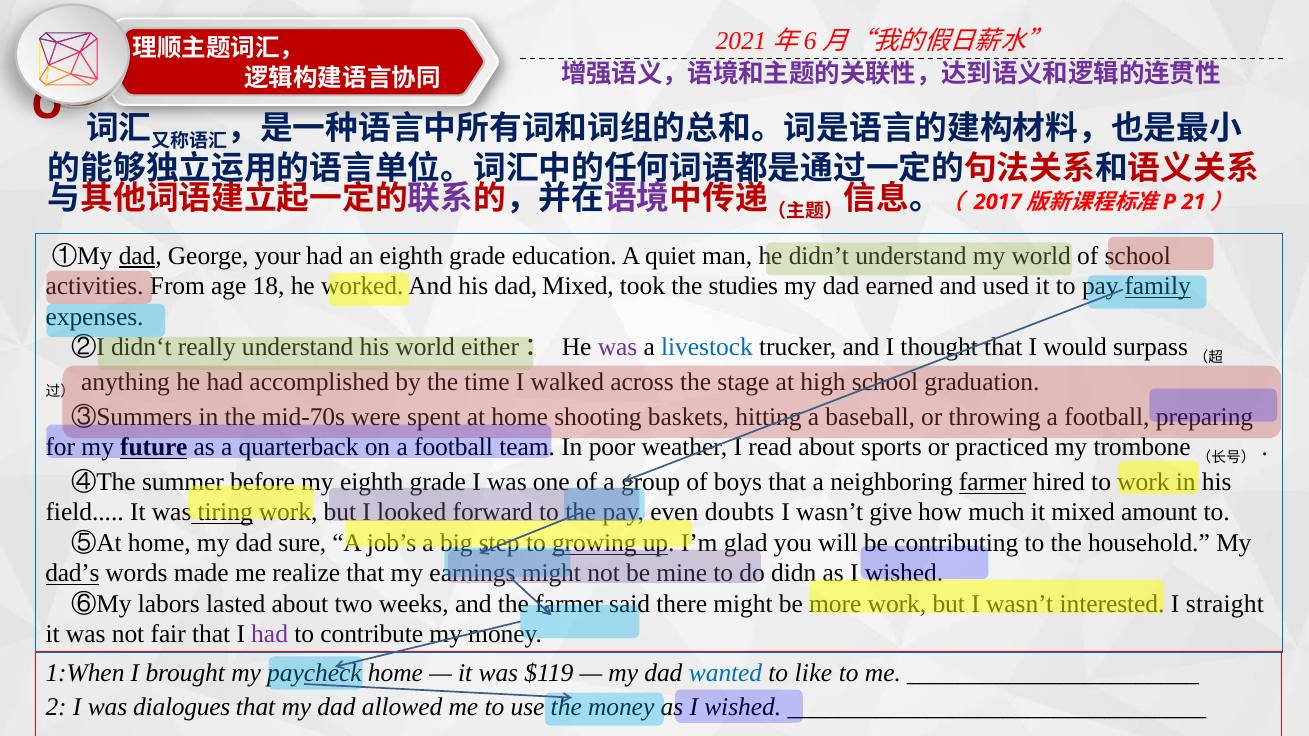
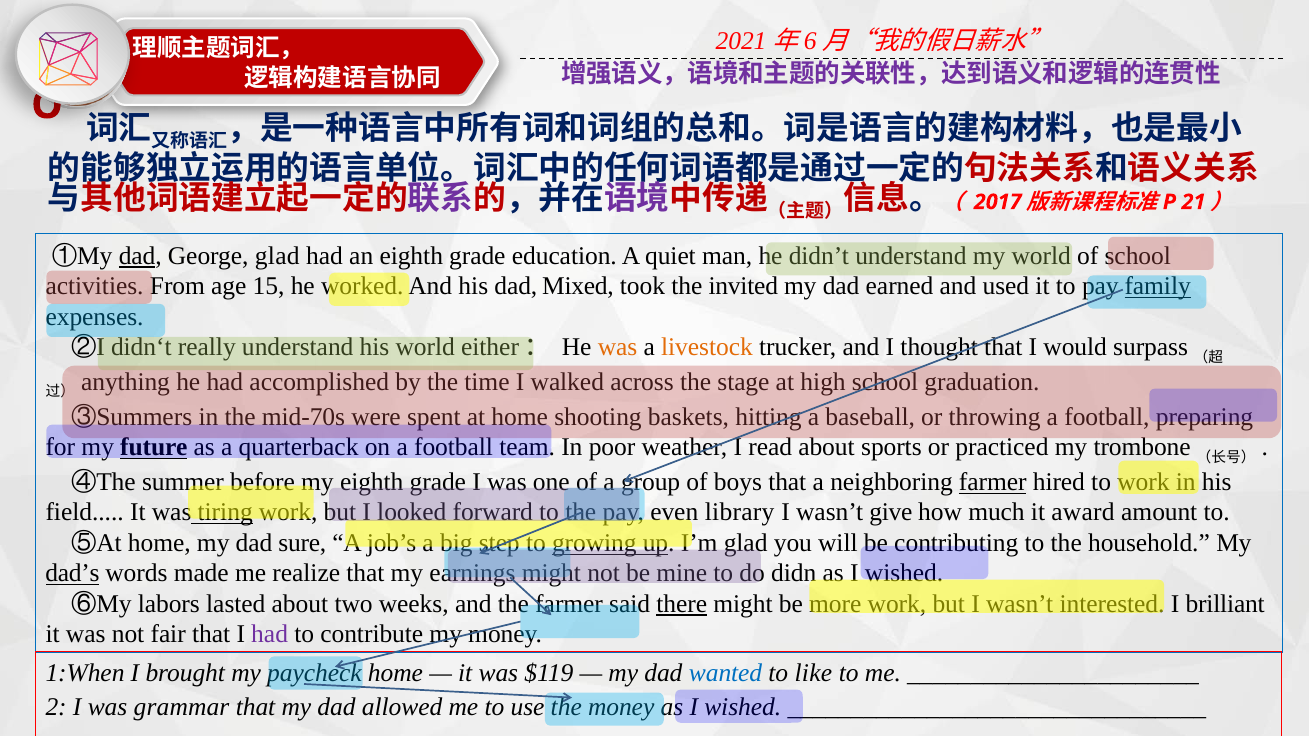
George your: your -> glad
18: 18 -> 15
studies: studies -> invited
was at (618, 347) colour: purple -> orange
livestock colour: blue -> orange
doubts: doubts -> library
it mixed: mixed -> award
there underline: none -> present
straight: straight -> brilliant
dialogues: dialogues -> grammar
